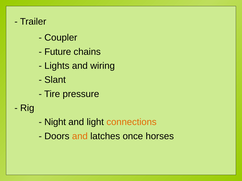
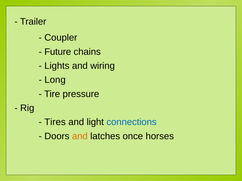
Slant: Slant -> Long
Night: Night -> Tires
connections colour: orange -> blue
